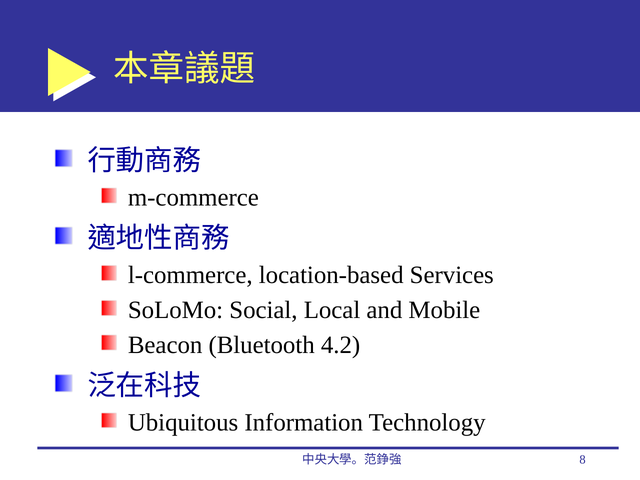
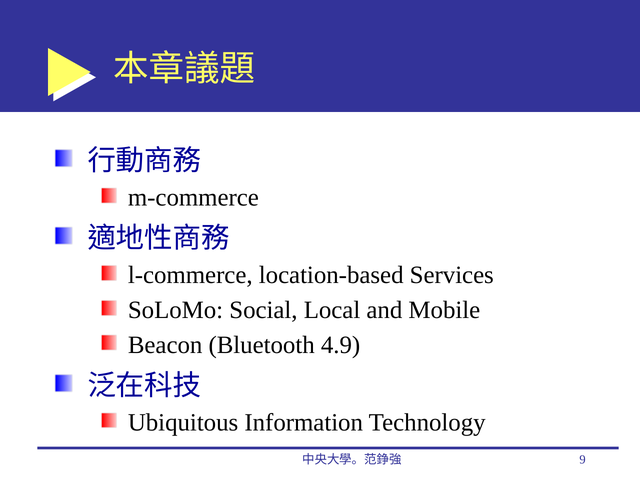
4.2: 4.2 -> 4.9
8: 8 -> 9
